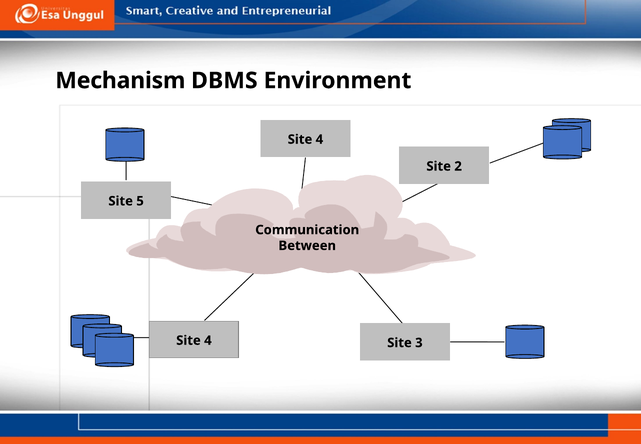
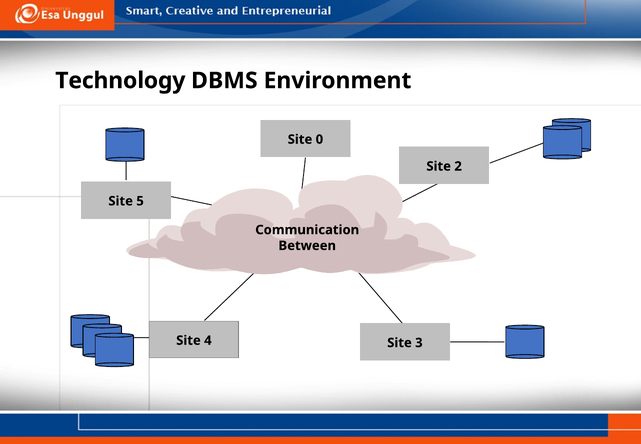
Mechanism: Mechanism -> Technology
4 at (319, 139): 4 -> 0
